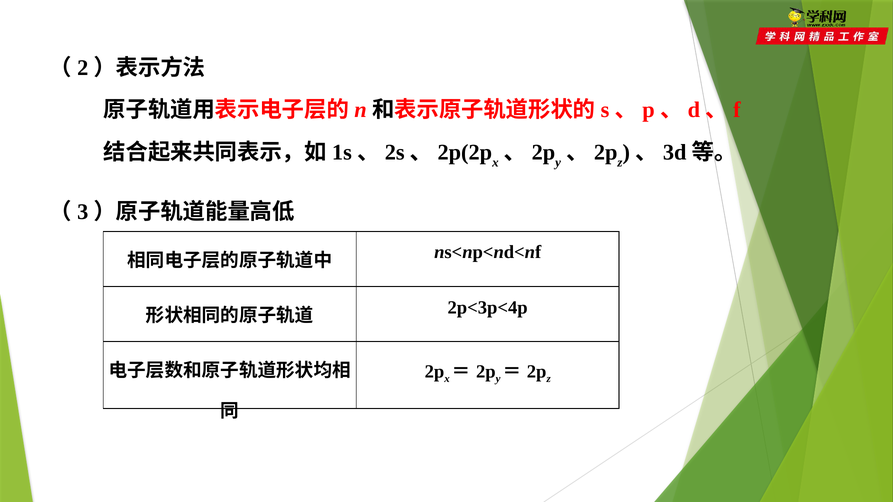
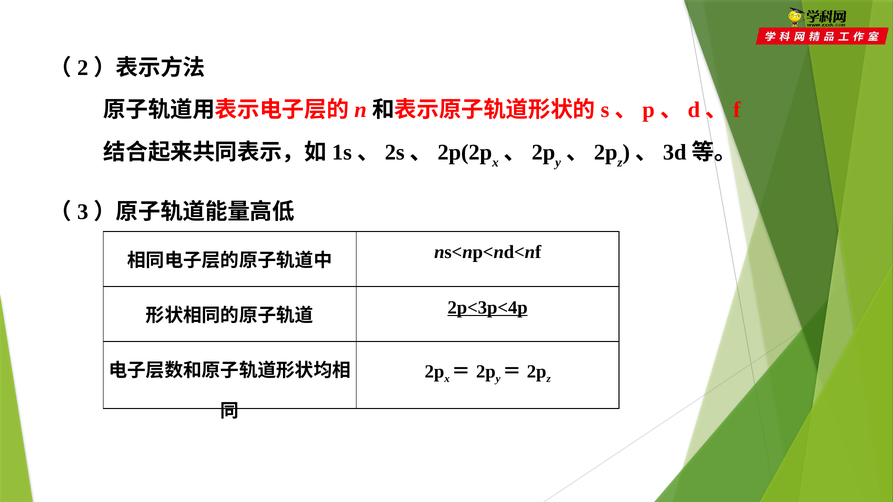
2p<3p<4p underline: none -> present
